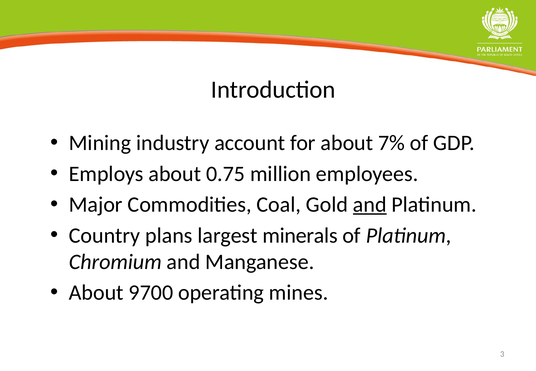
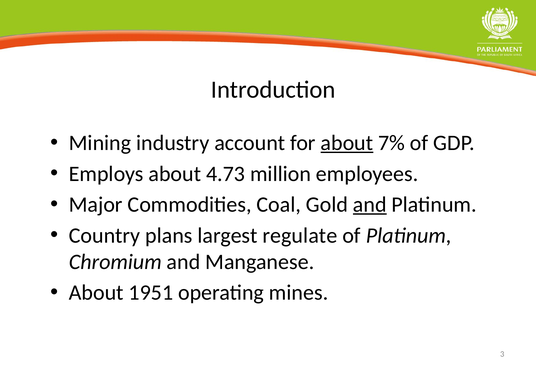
about at (347, 143) underline: none -> present
0.75: 0.75 -> 4.73
minerals: minerals -> regulate
9700: 9700 -> 1951
